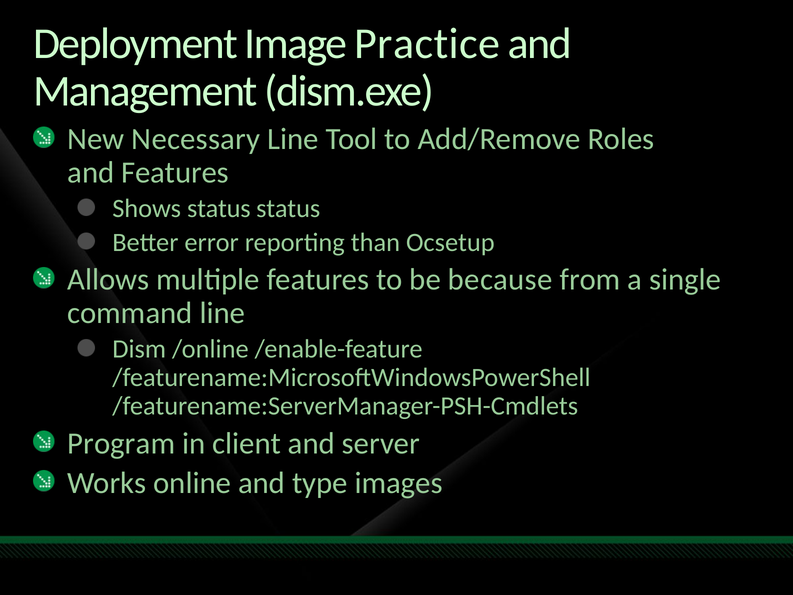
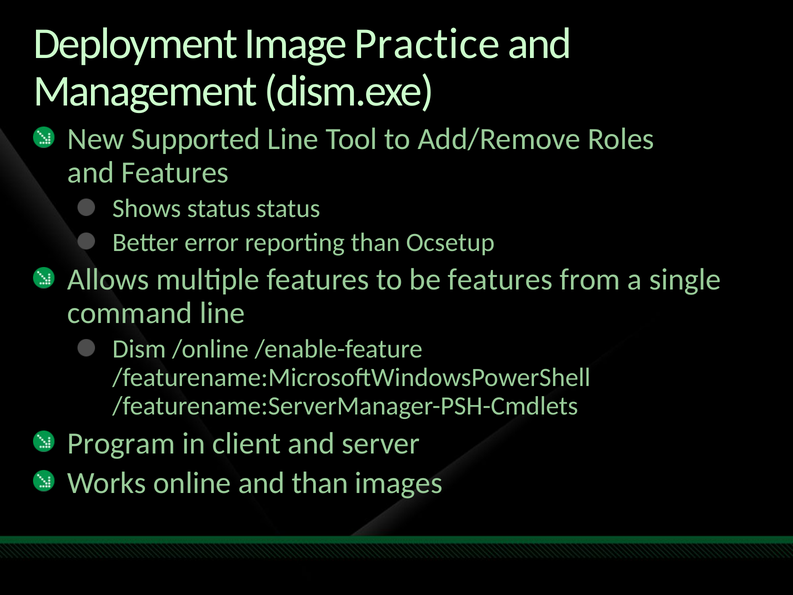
Necessary: Necessary -> Supported
be because: because -> features
and type: type -> than
